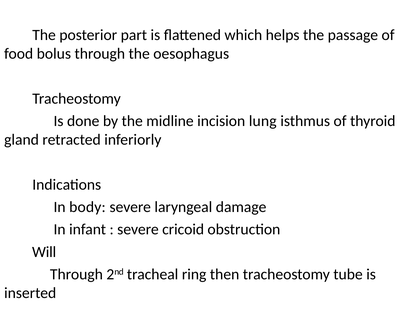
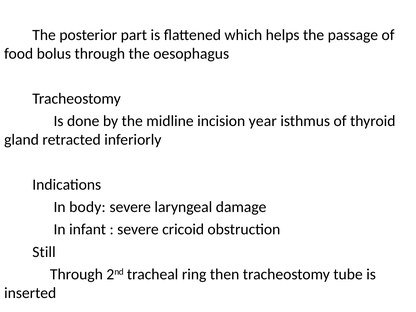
lung: lung -> year
Will: Will -> Still
